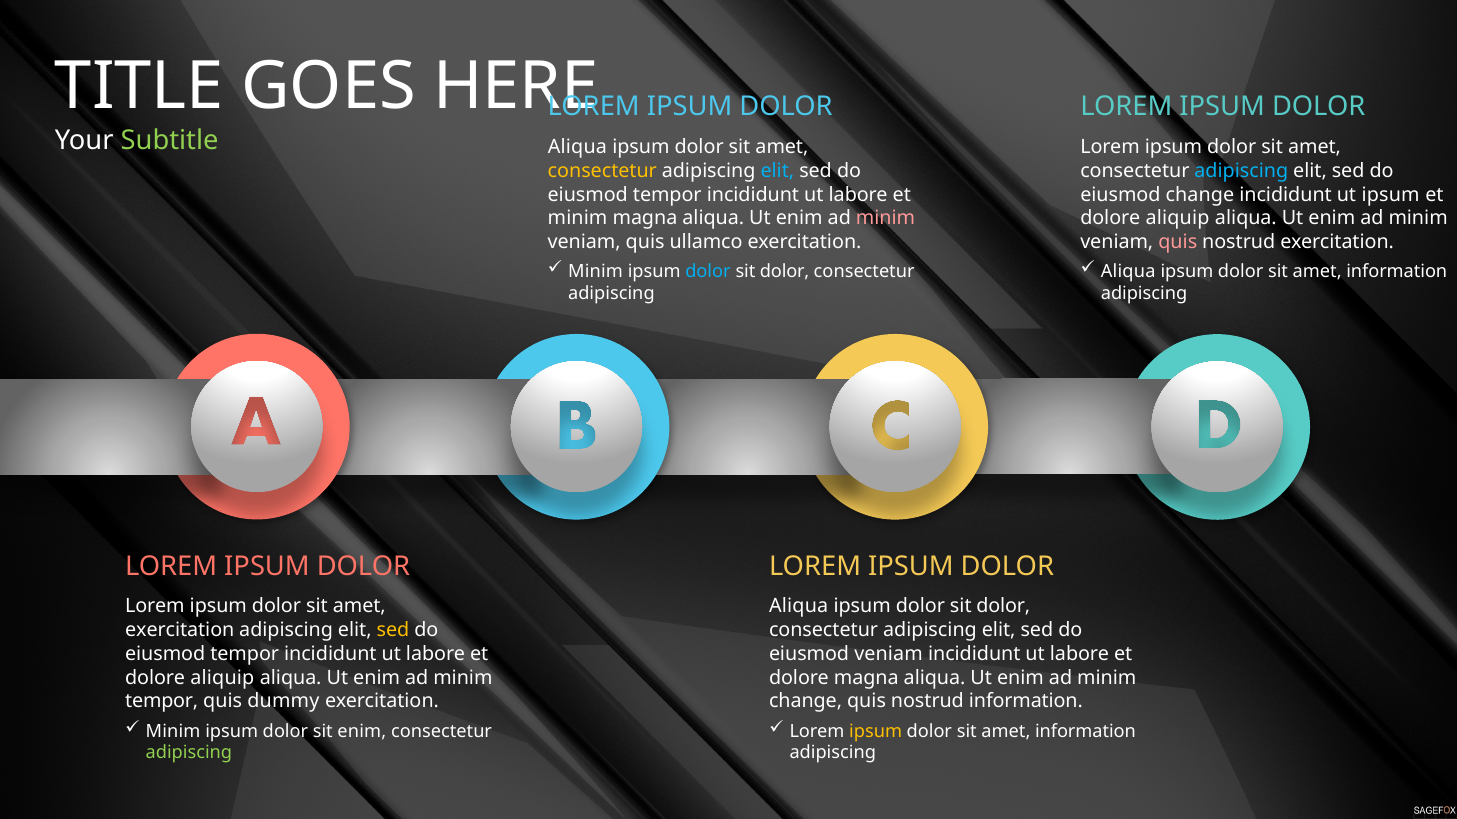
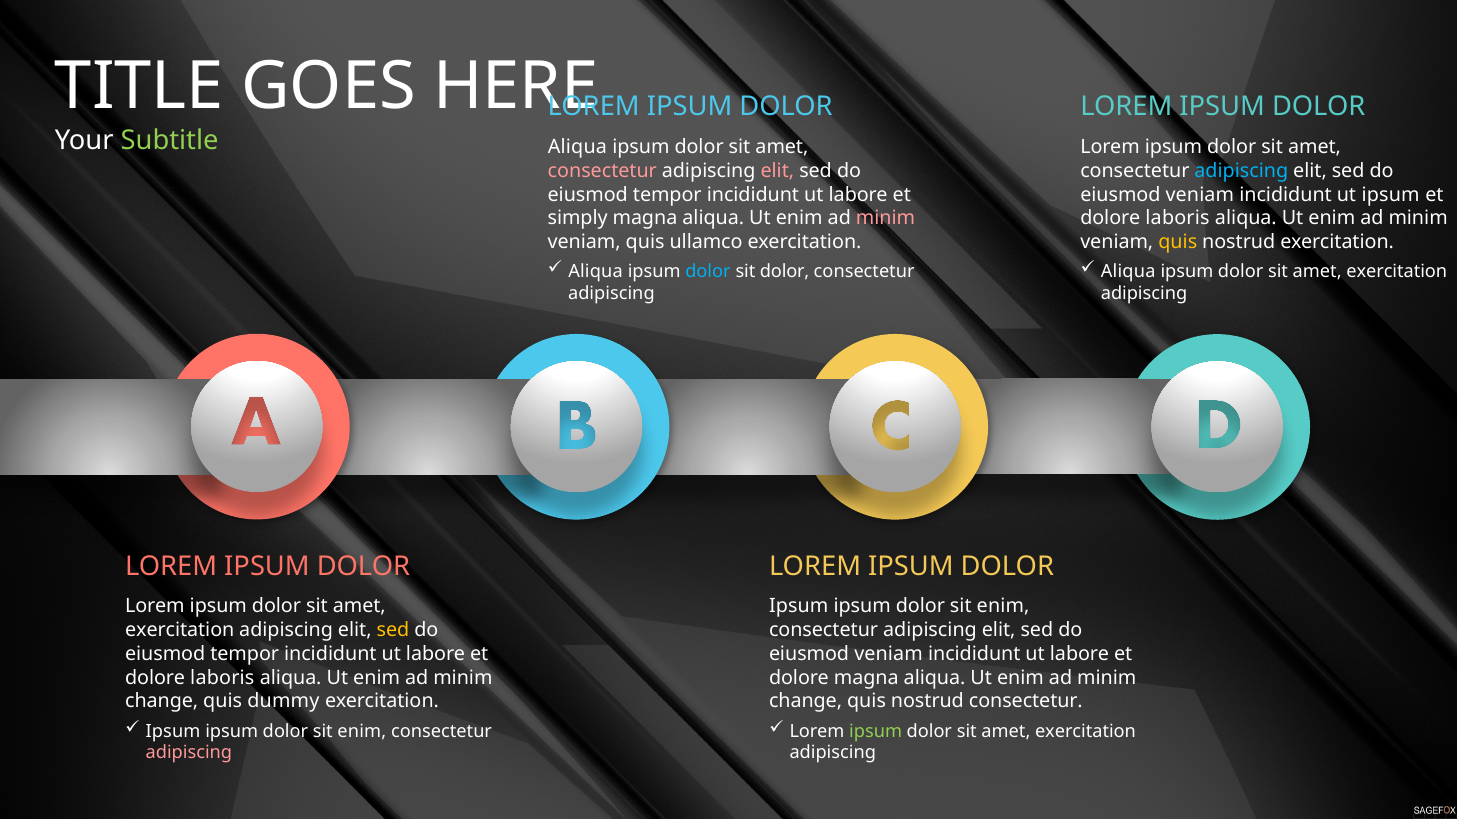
consectetur at (602, 171) colour: yellow -> pink
elit at (777, 171) colour: light blue -> pink
change at (1200, 195): change -> veniam
minim at (578, 218): minim -> simply
aliquip at (1178, 218): aliquip -> laboris
quis at (1178, 242) colour: pink -> yellow
Minim at (596, 272): Minim -> Aliqua
information at (1397, 272): information -> exercitation
Aliqua at (799, 607): Aliqua -> Ipsum
dolor at (1003, 607): dolor -> enim
aliquip at (222, 678): aliquip -> laboris
tempor at (162, 702): tempor -> change
nostrud information: information -> consectetur
Minim at (173, 732): Minim -> Ipsum
ipsum at (876, 732) colour: yellow -> light green
information at (1085, 732): information -> exercitation
adipiscing at (189, 753) colour: light green -> pink
